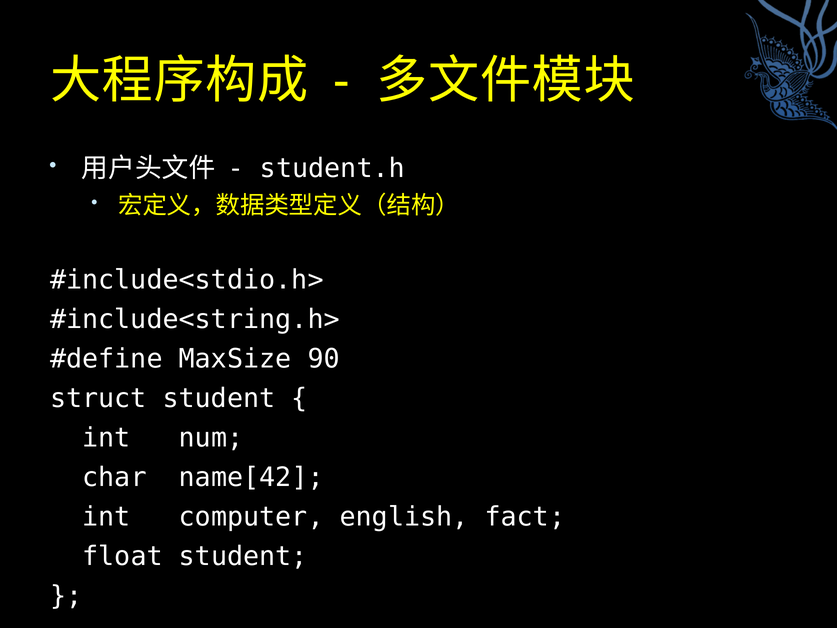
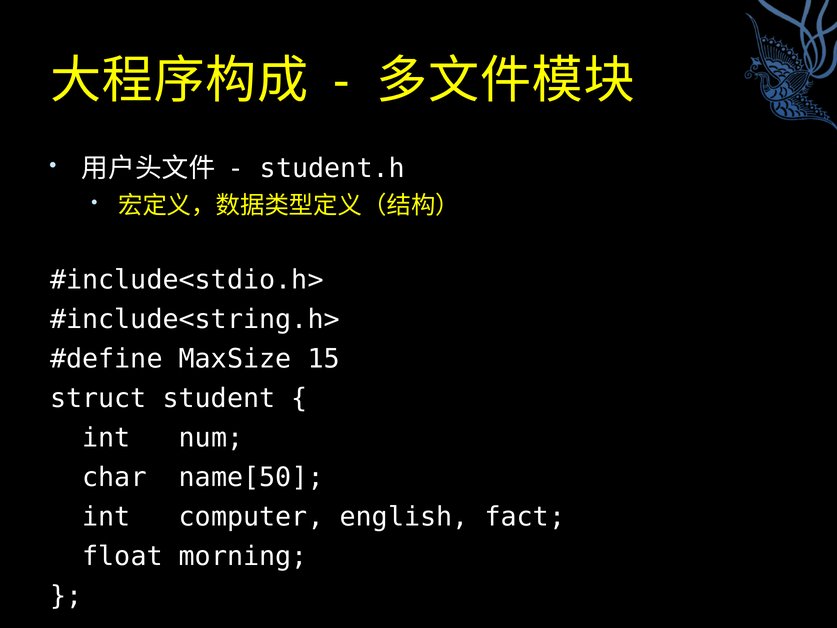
90: 90 -> 15
name[42: name[42 -> name[50
float student: student -> morning
